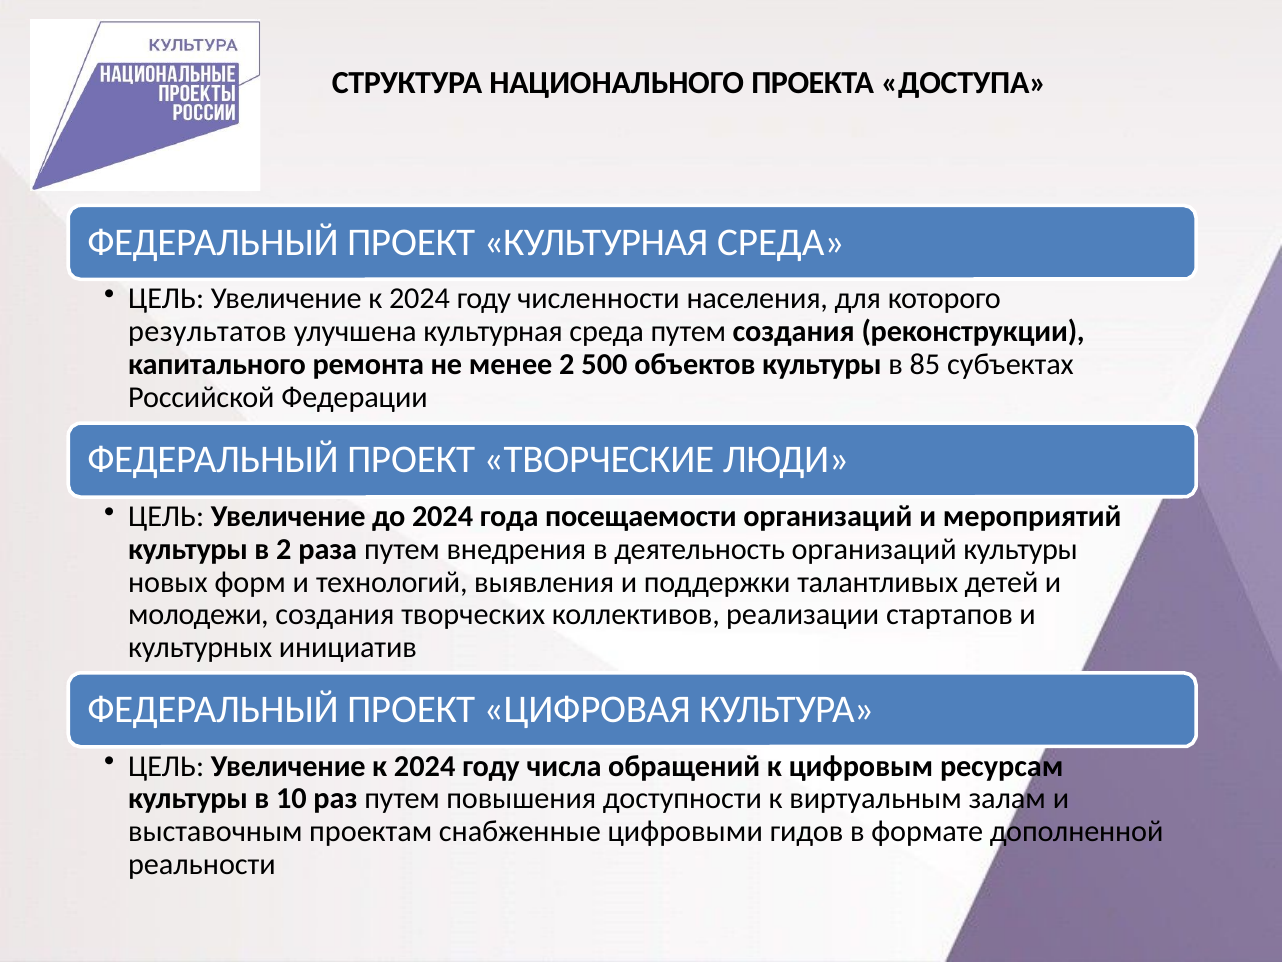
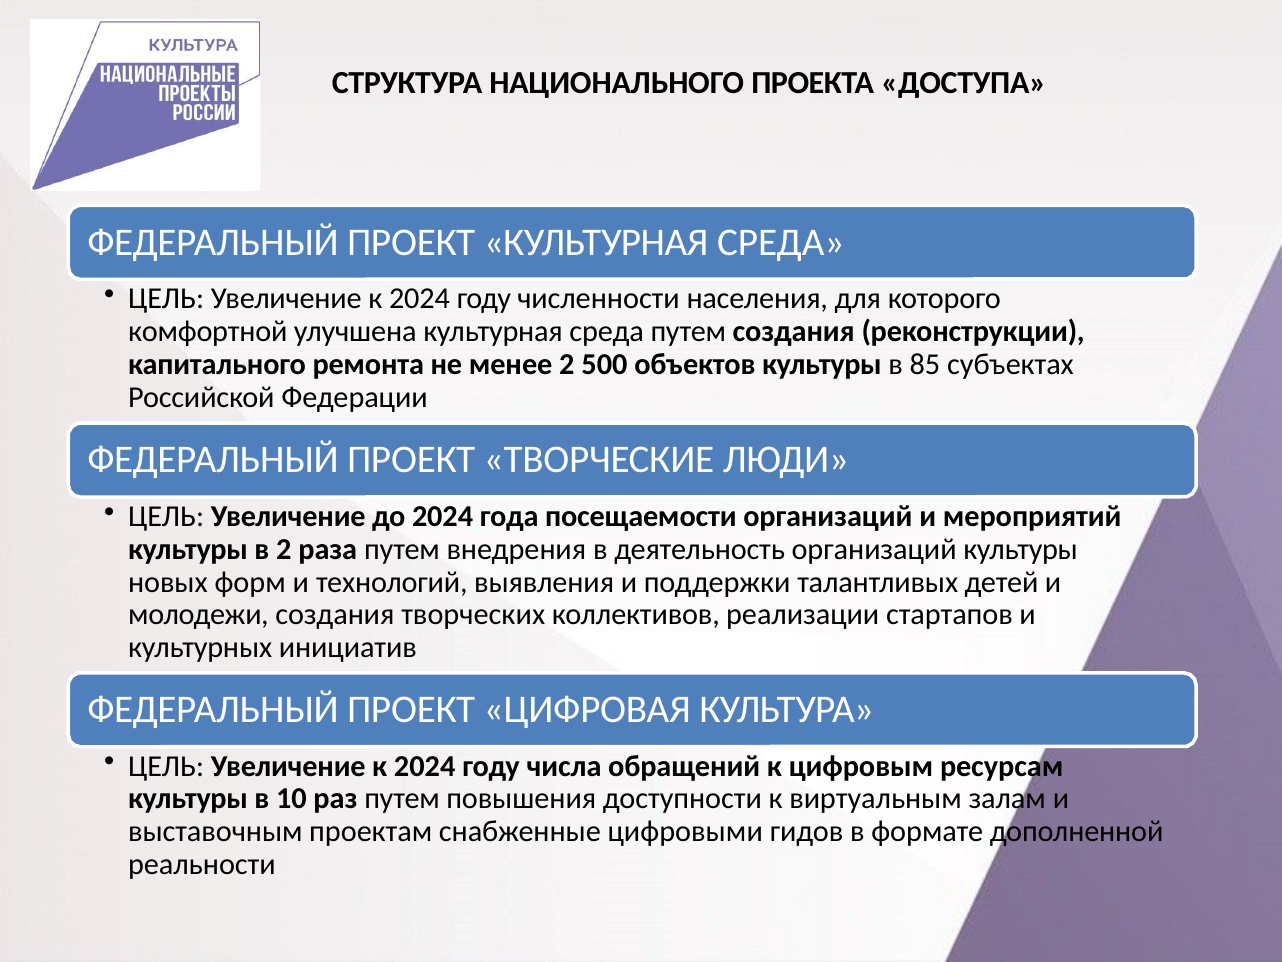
результатов: результатов -> комфортной
